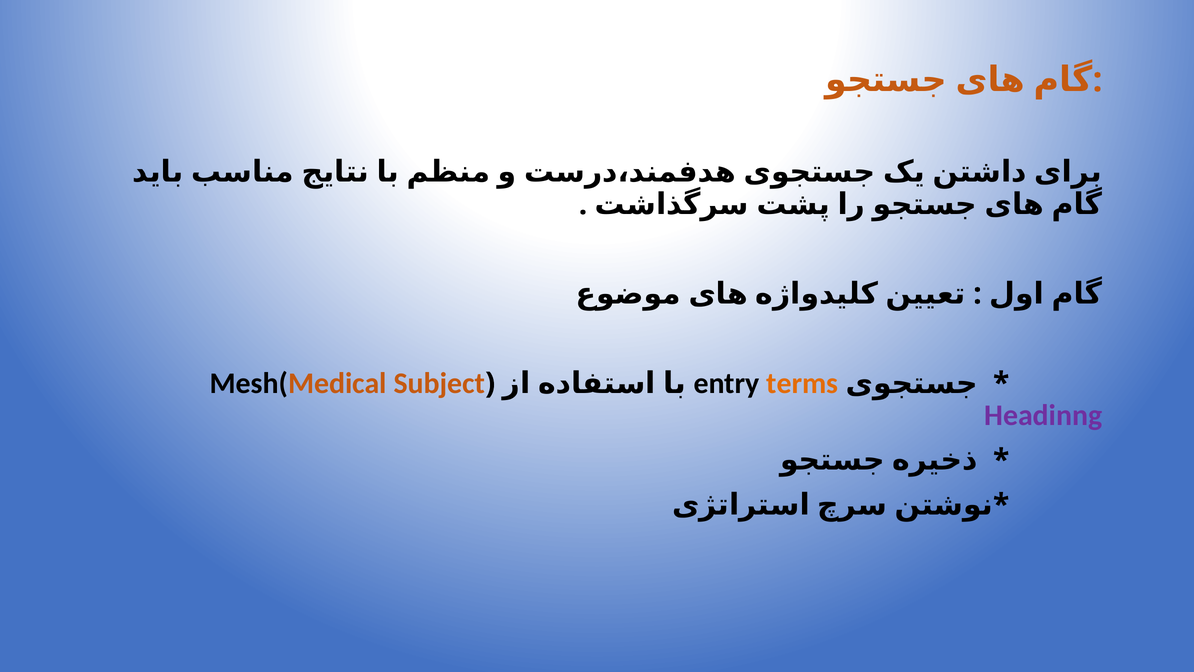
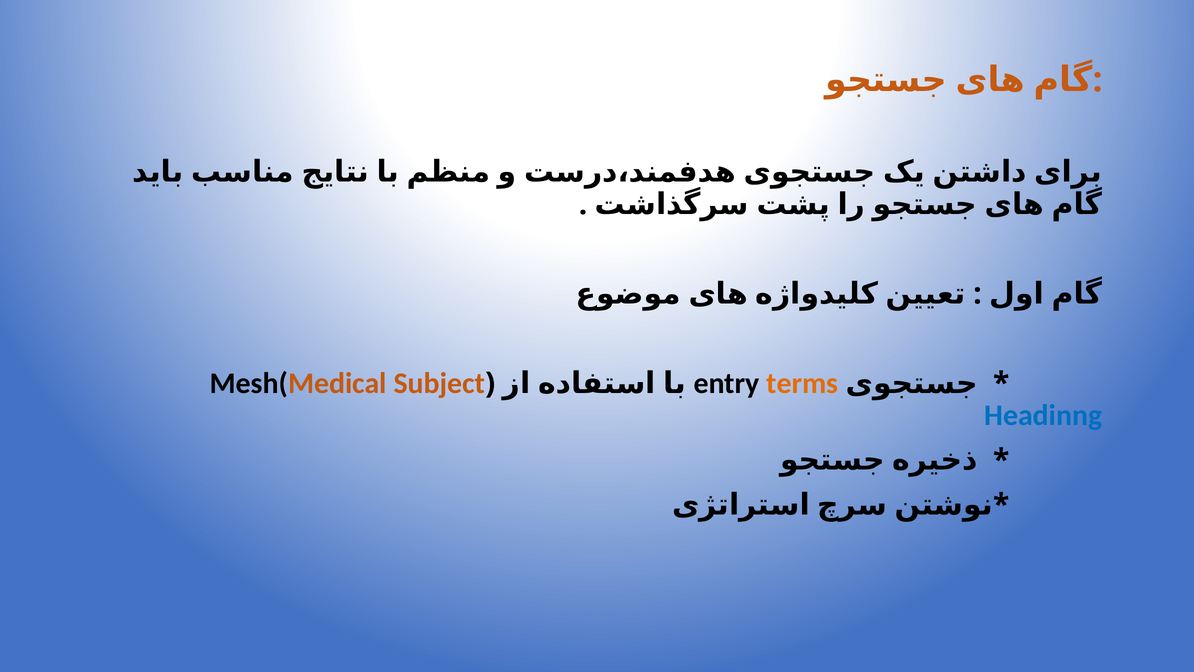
Headinng colour: purple -> blue
